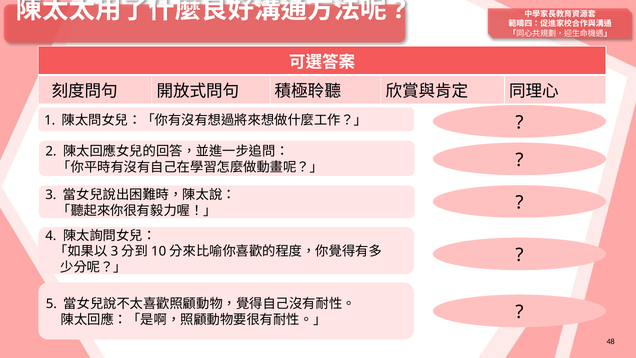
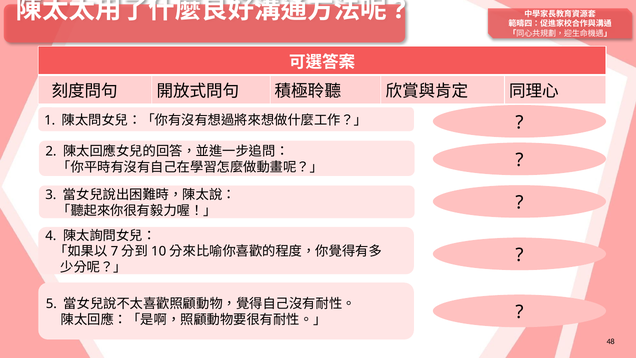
3 at (114, 251): 3 -> 7
